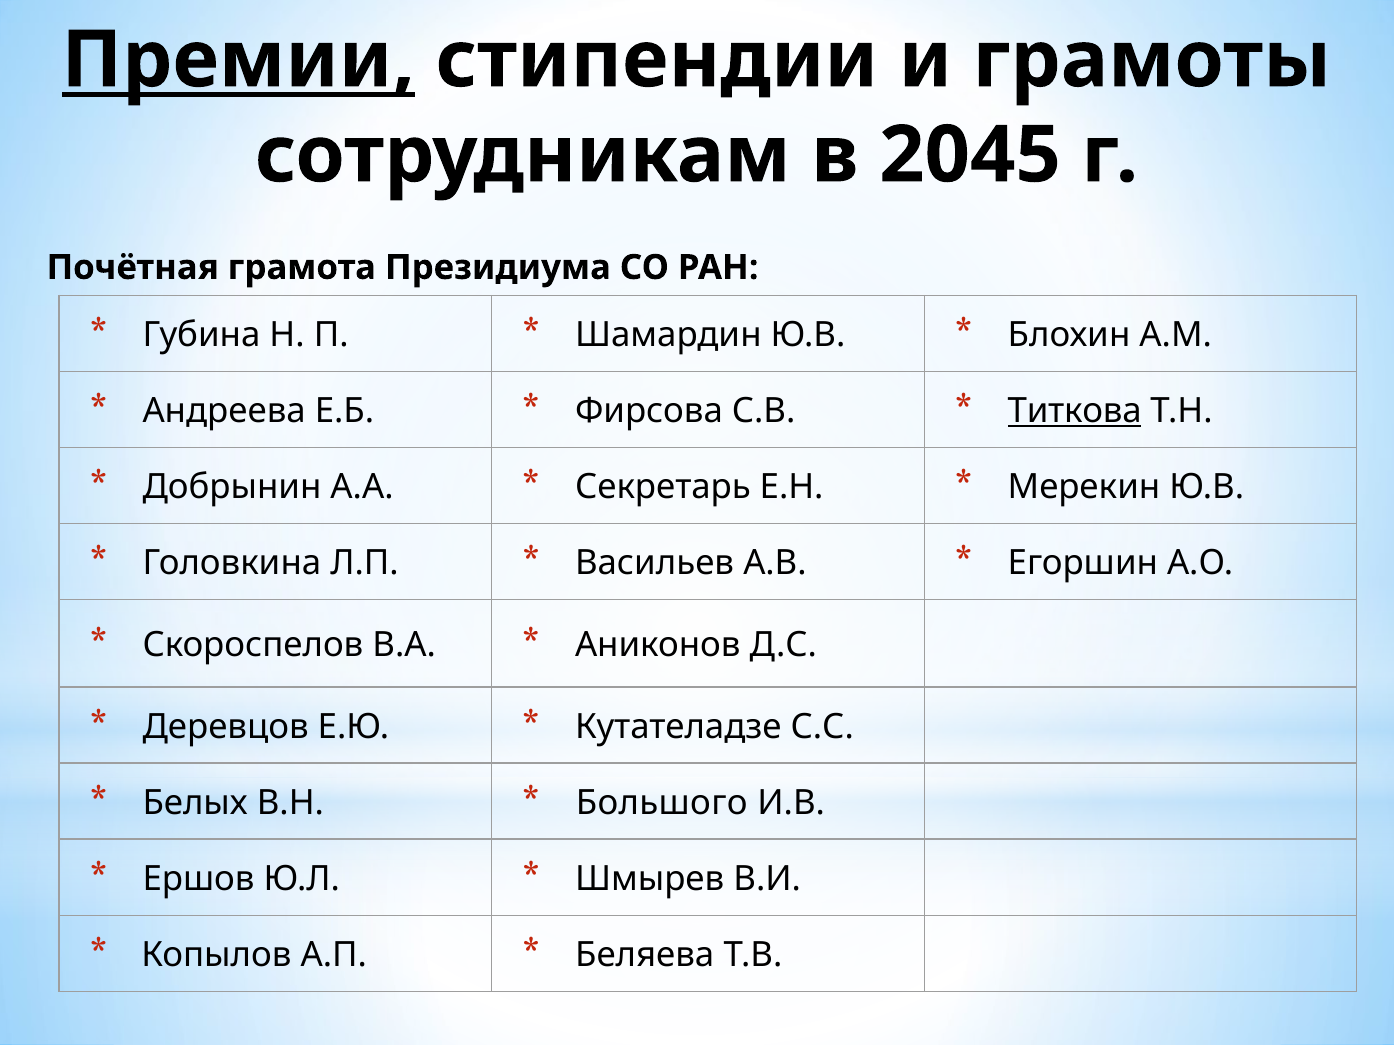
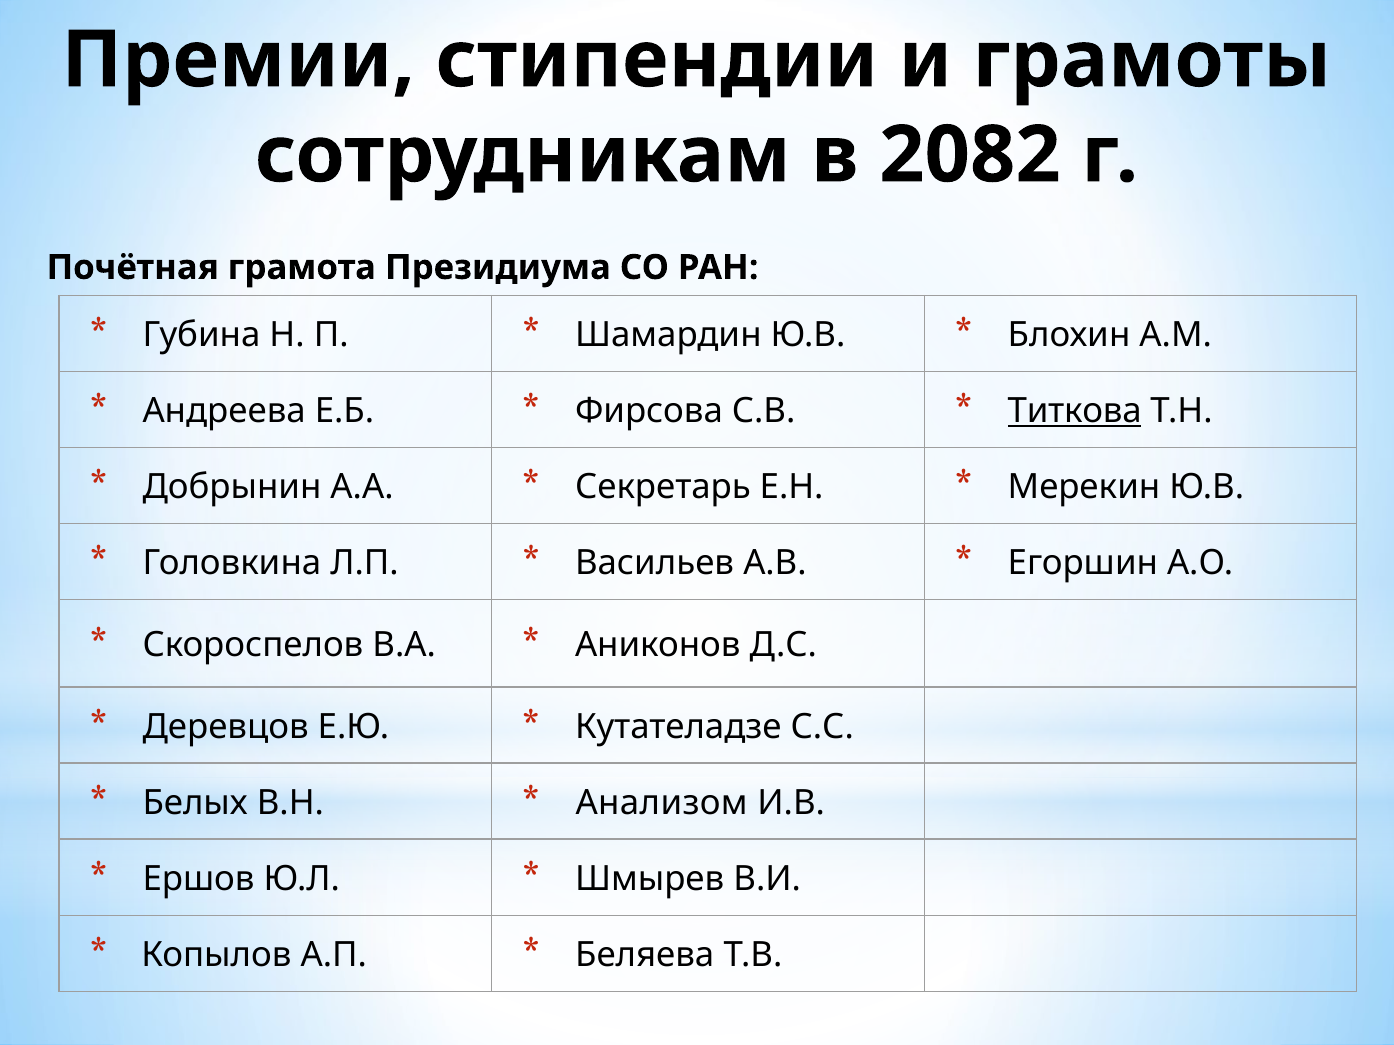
Премии underline: present -> none
2045: 2045 -> 2082
Большого: Большого -> Анализом
